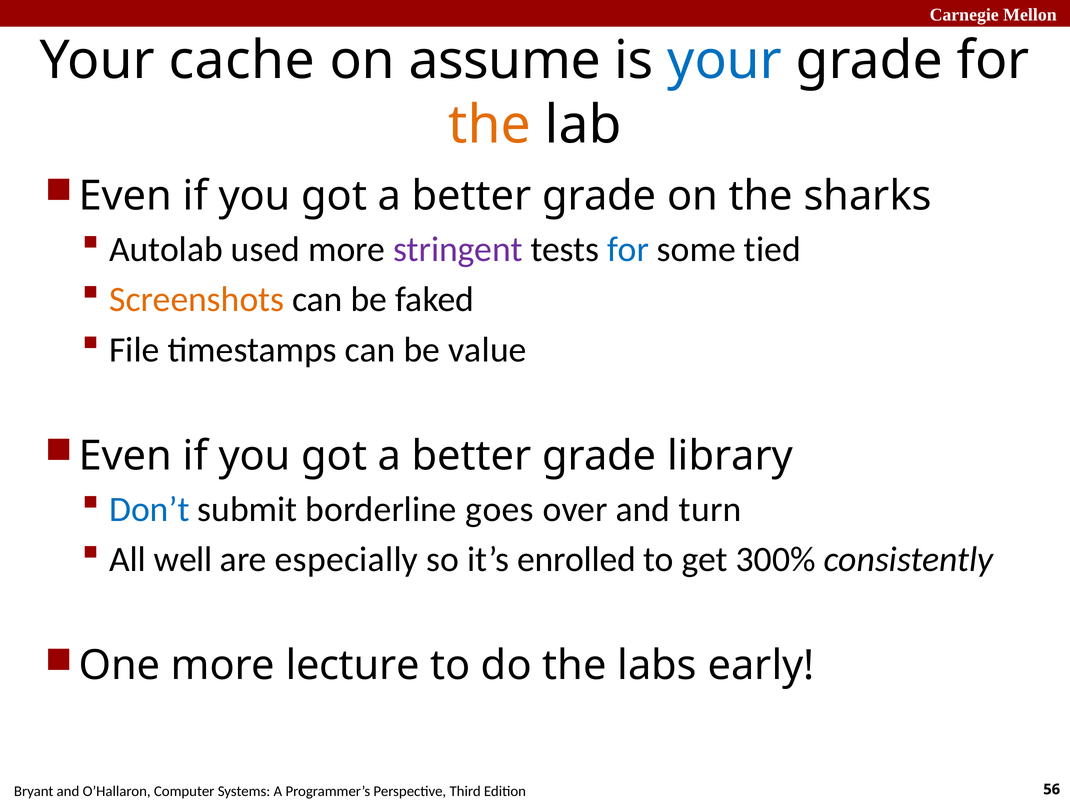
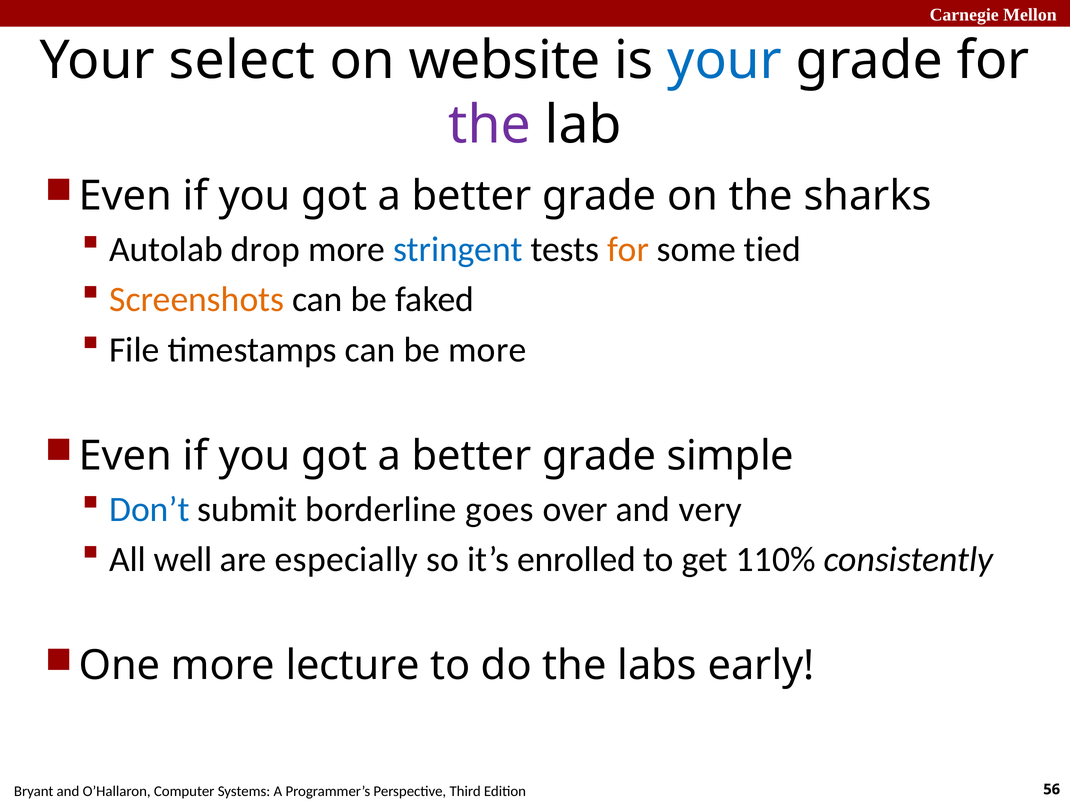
cache: cache -> select
assume: assume -> website
the at (490, 125) colour: orange -> purple
used: used -> drop
stringent colour: purple -> blue
for at (628, 249) colour: blue -> orange
be value: value -> more
library: library -> simple
turn: turn -> very
300%: 300% -> 110%
